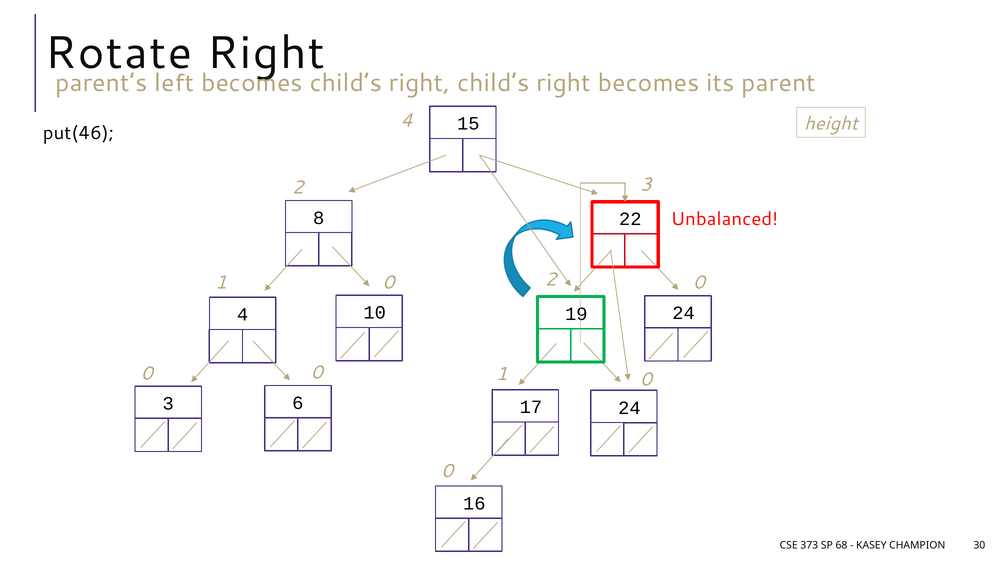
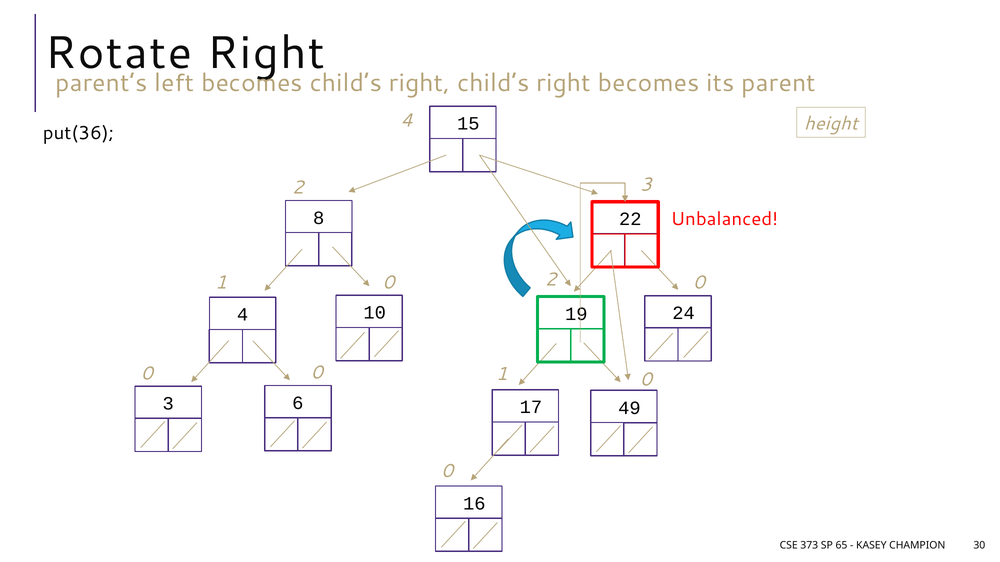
put(46: put(46 -> put(36
6 24: 24 -> 49
68: 68 -> 65
